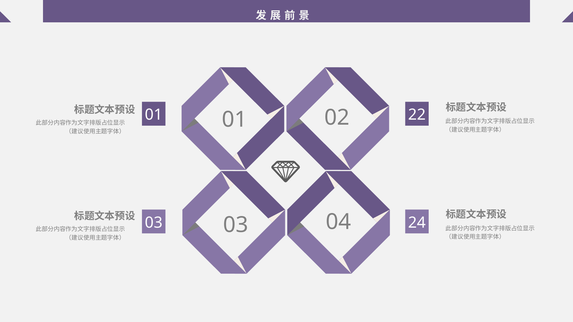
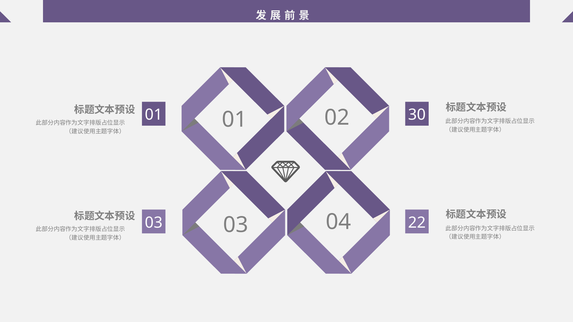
22: 22 -> 30
24: 24 -> 22
